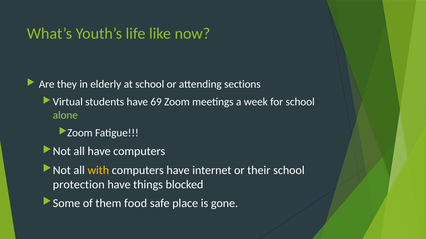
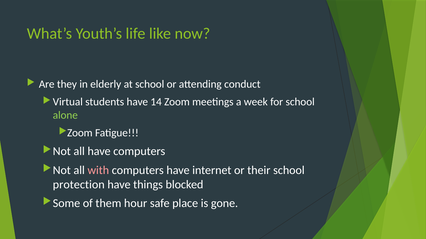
sections: sections -> conduct
69: 69 -> 14
with colour: yellow -> pink
food: food -> hour
